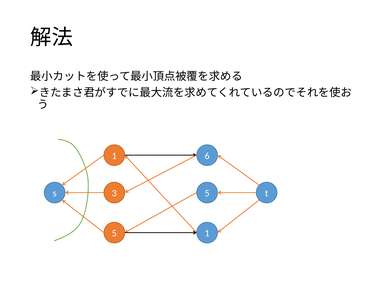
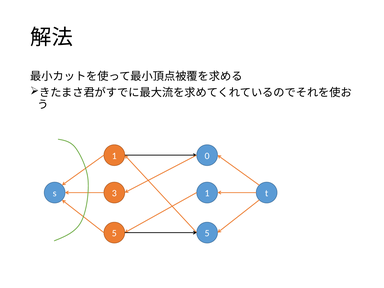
6: 6 -> 0
3 5: 5 -> 1
5 1: 1 -> 5
